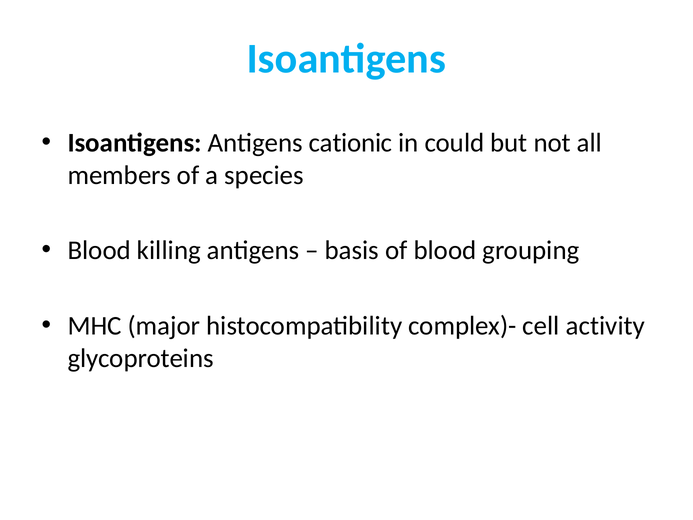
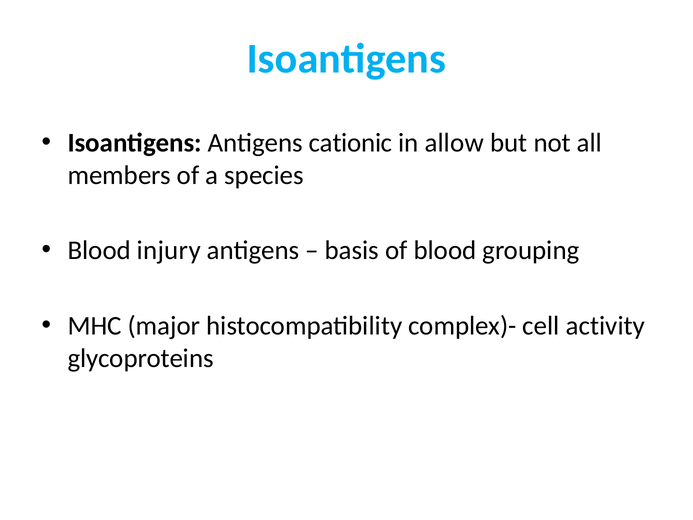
could: could -> allow
killing: killing -> injury
